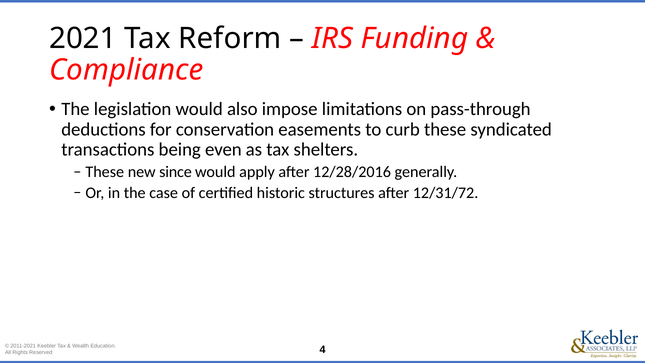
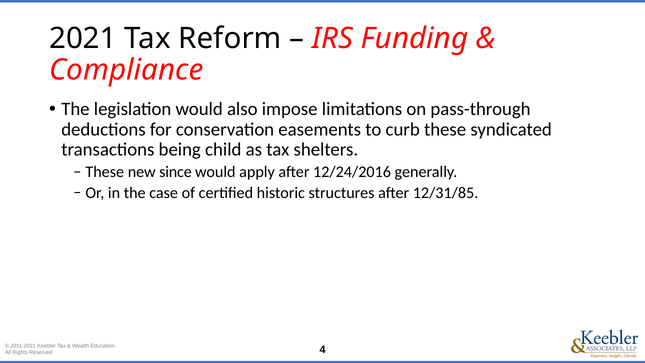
even: even -> child
12/28/2016: 12/28/2016 -> 12/24/2016
12/31/72: 12/31/72 -> 12/31/85
